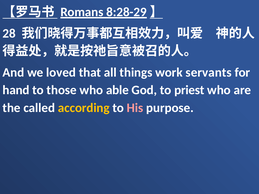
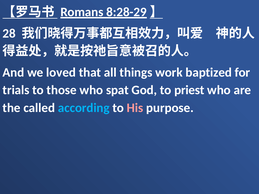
servants: servants -> baptized
hand: hand -> trials
able: able -> spat
according colour: yellow -> light blue
